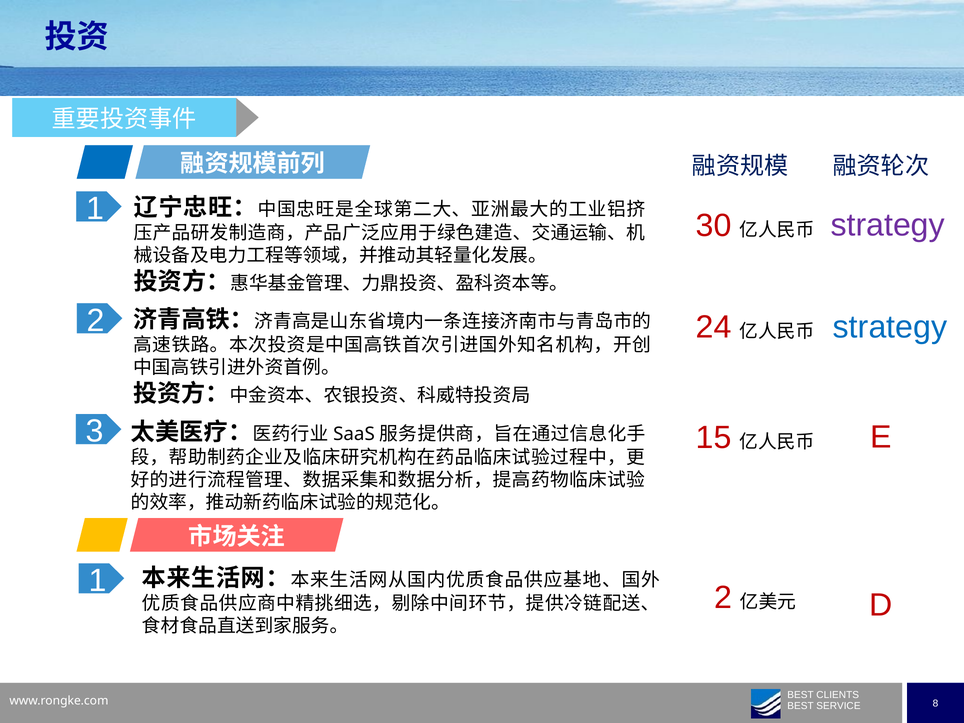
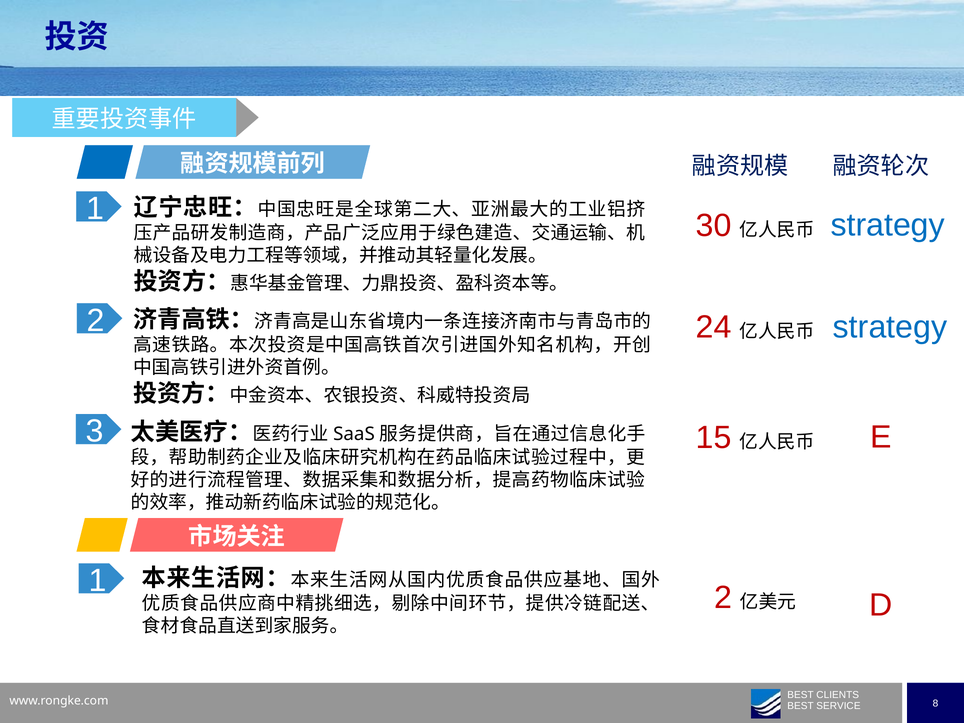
strategy at (888, 225) colour: purple -> blue
